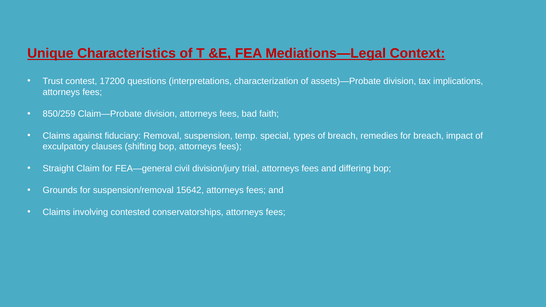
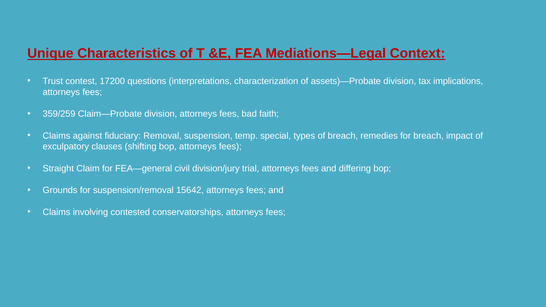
850/259: 850/259 -> 359/259
